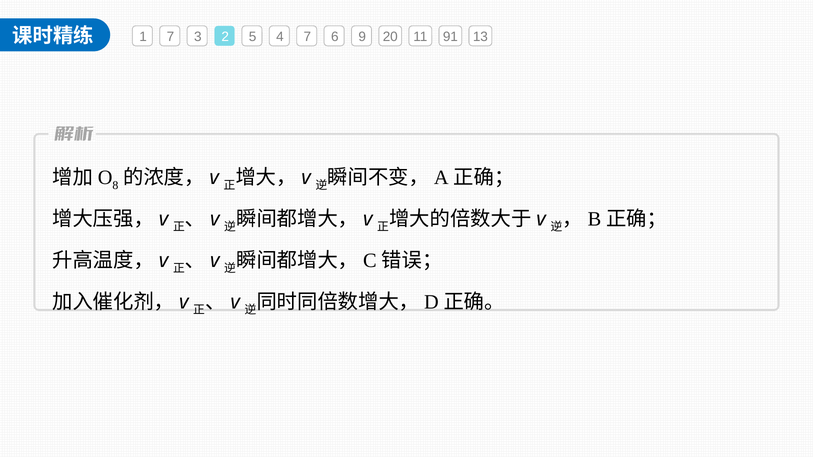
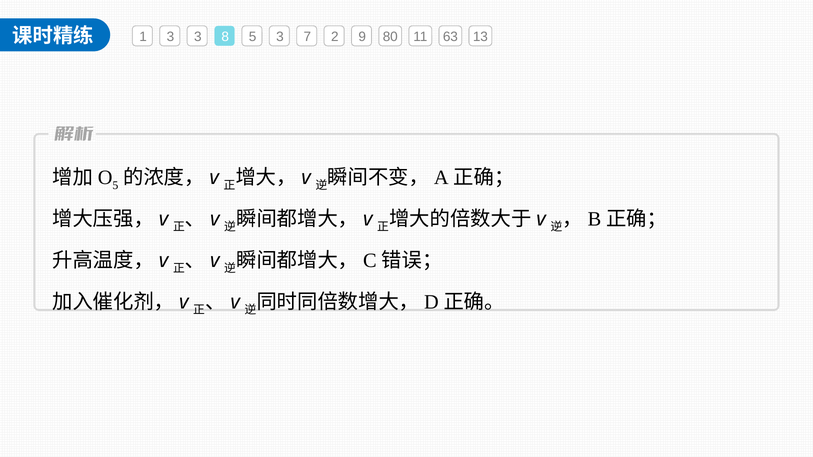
1 7: 7 -> 3
2: 2 -> 8
5 4: 4 -> 3
6: 6 -> 2
20: 20 -> 80
91: 91 -> 63
8 at (115, 185): 8 -> 5
